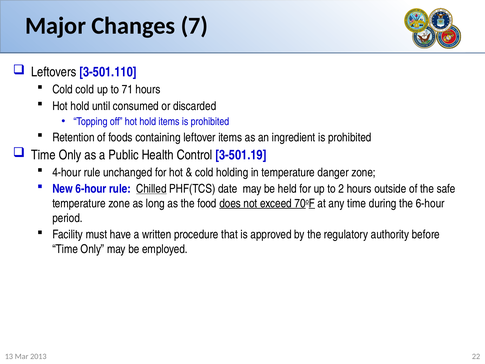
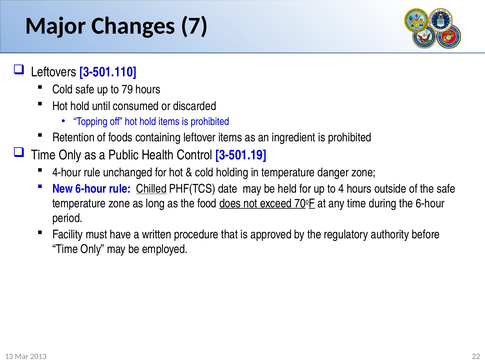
Cold cold: cold -> safe
71: 71 -> 79
2: 2 -> 4
